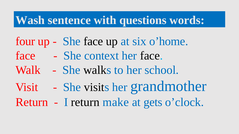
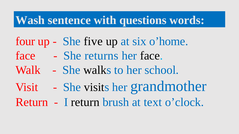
She face: face -> five
context: context -> returns
make: make -> brush
gets: gets -> text
